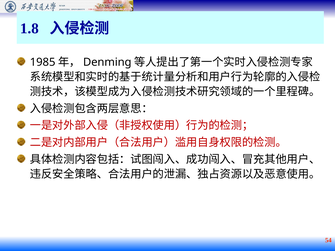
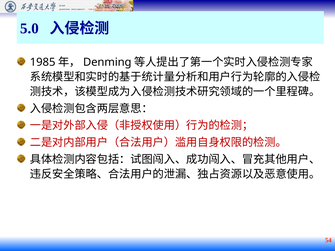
1.8: 1.8 -> 5.0
